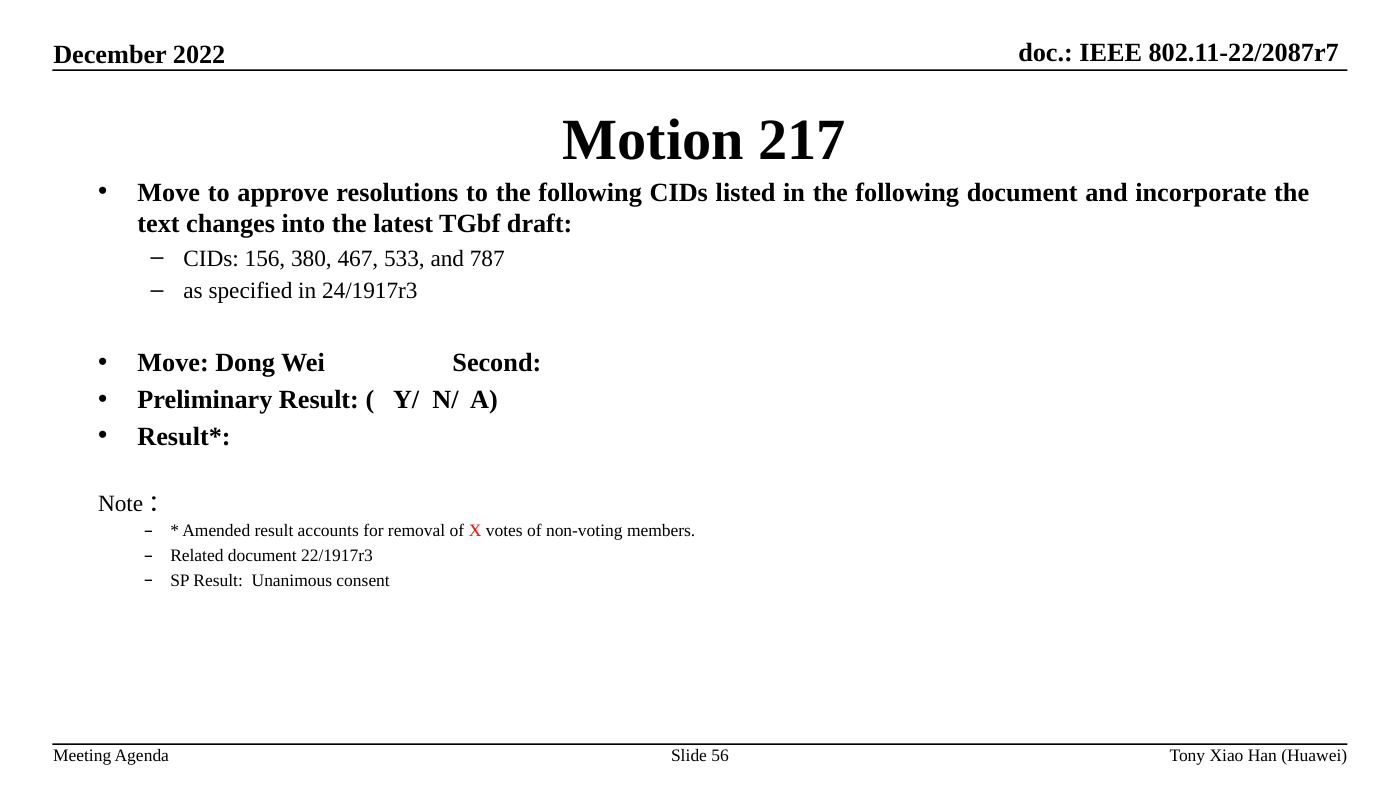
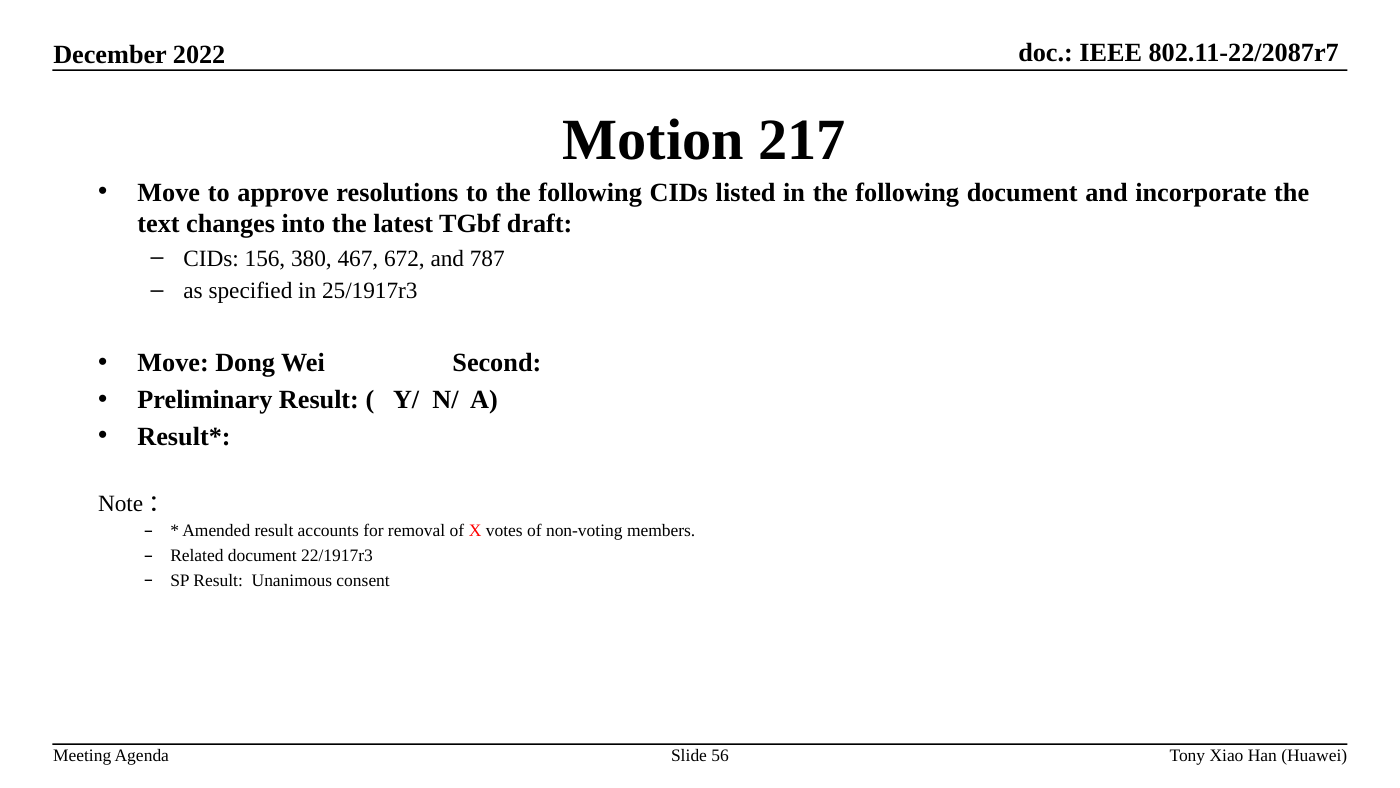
533: 533 -> 672
24/1917r3: 24/1917r3 -> 25/1917r3
